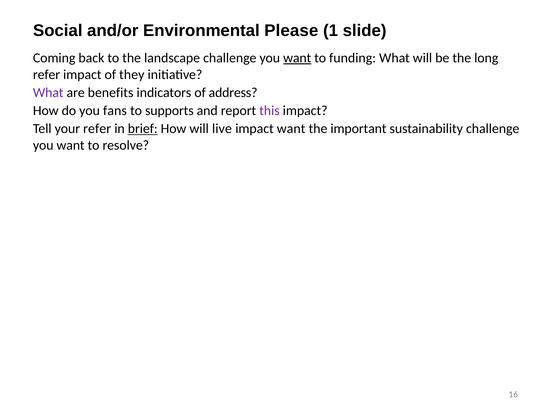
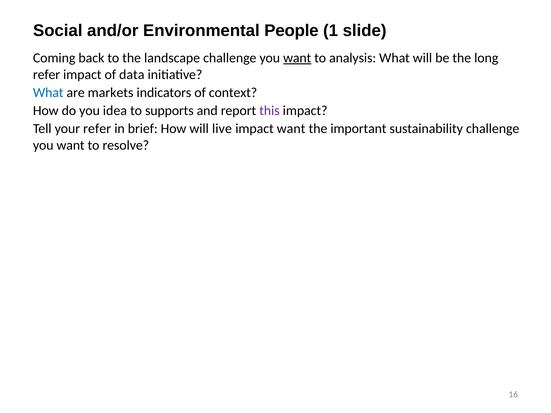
Please: Please -> People
funding: funding -> analysis
they: they -> data
What at (48, 93) colour: purple -> blue
benefits: benefits -> markets
address: address -> context
fans: fans -> idea
brief underline: present -> none
